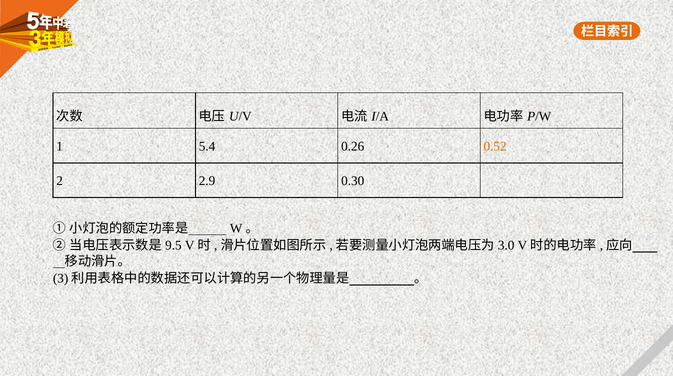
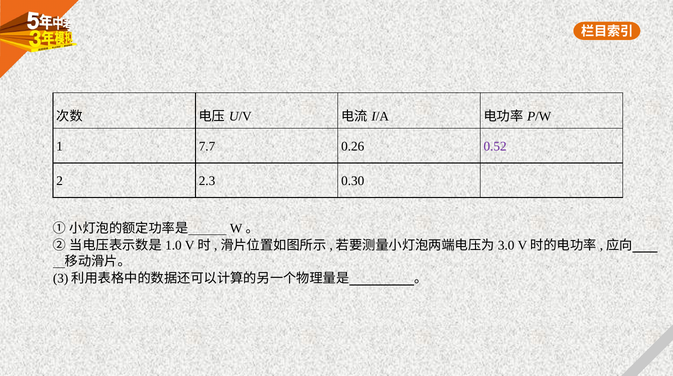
5.4: 5.4 -> 7.7
0.52 colour: orange -> purple
2.9: 2.9 -> 2.3
9.5: 9.5 -> 1.0
